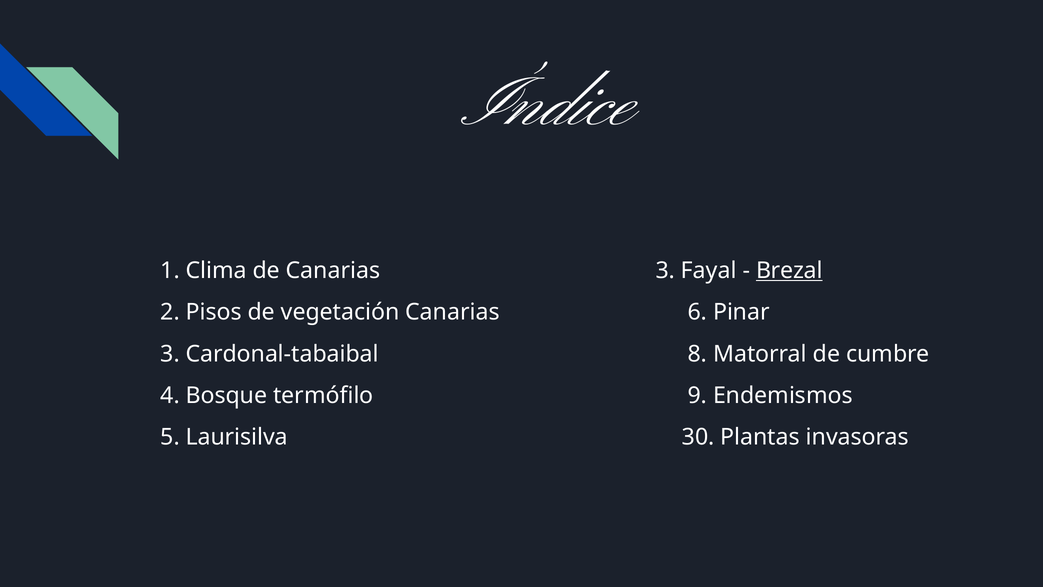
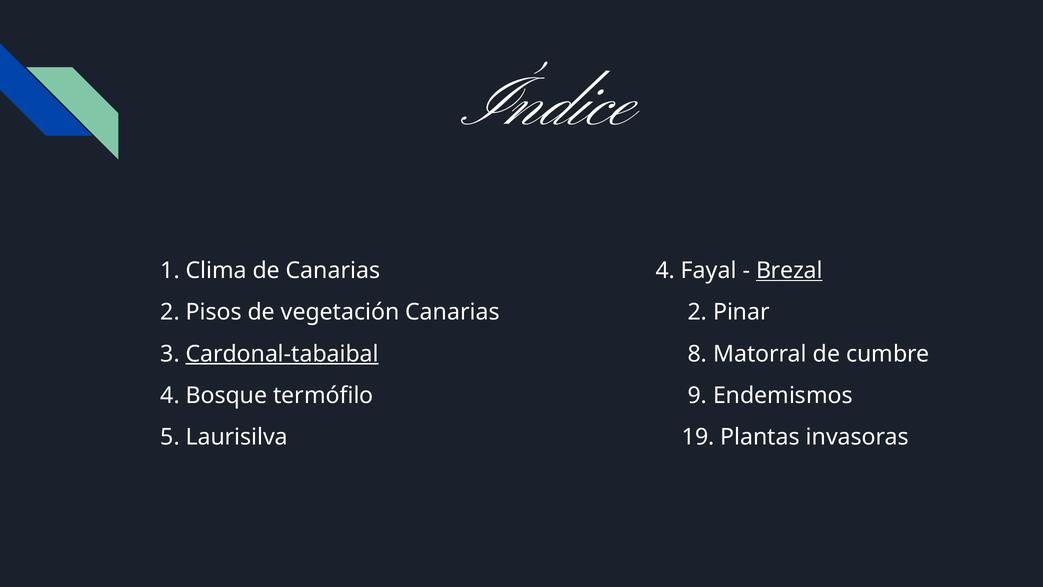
Canarias 3: 3 -> 4
Canarias 6: 6 -> 2
Cardonal-tabaibal underline: none -> present
30: 30 -> 19
